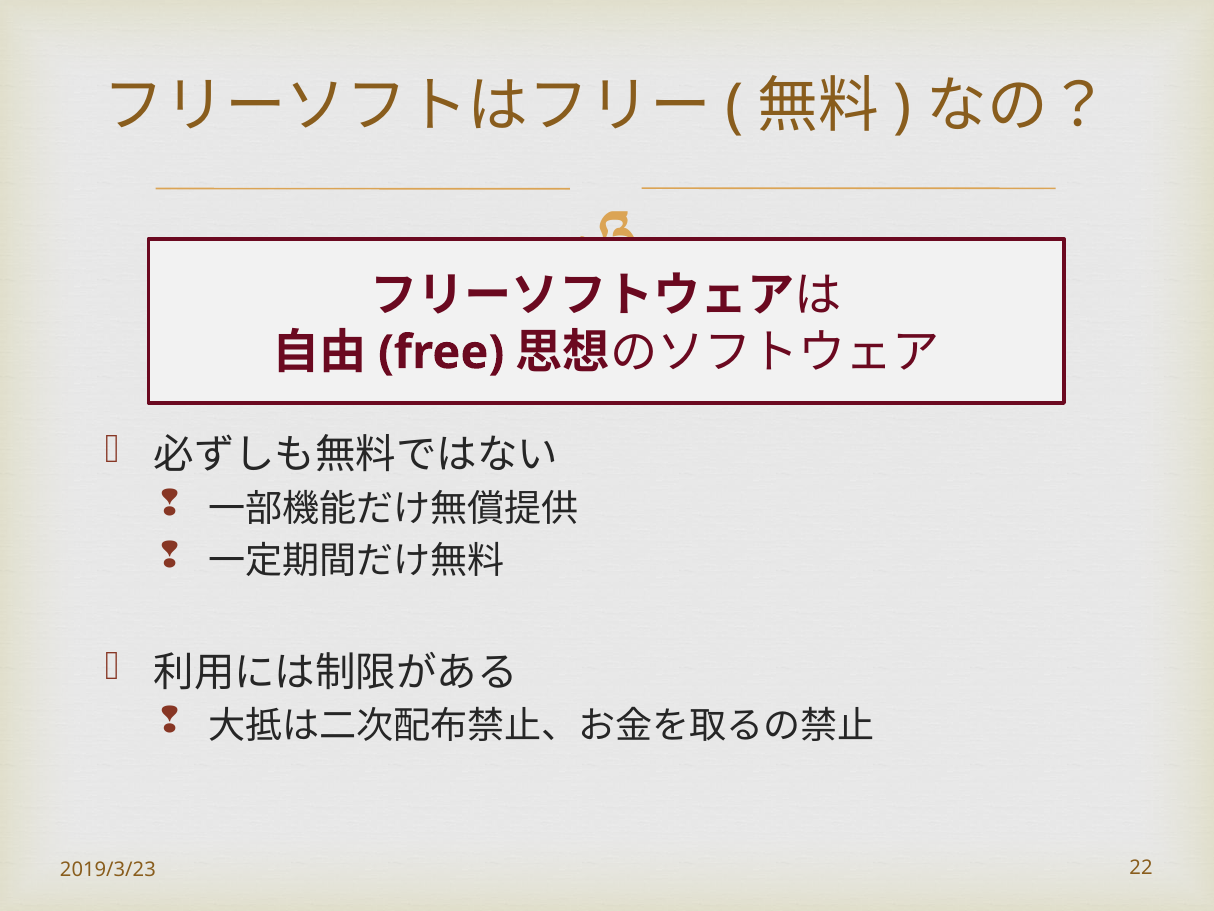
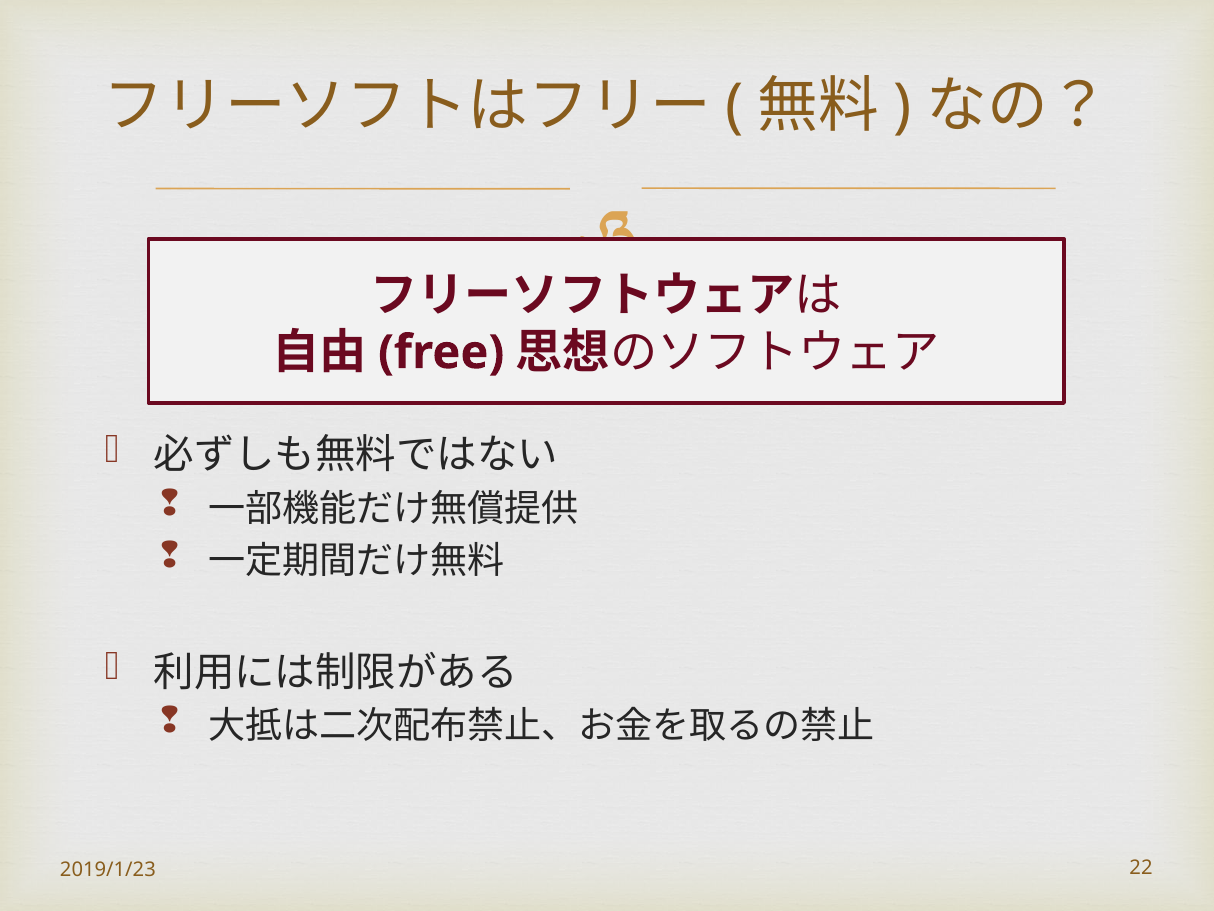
2019/3/23: 2019/3/23 -> 2019/1/23
